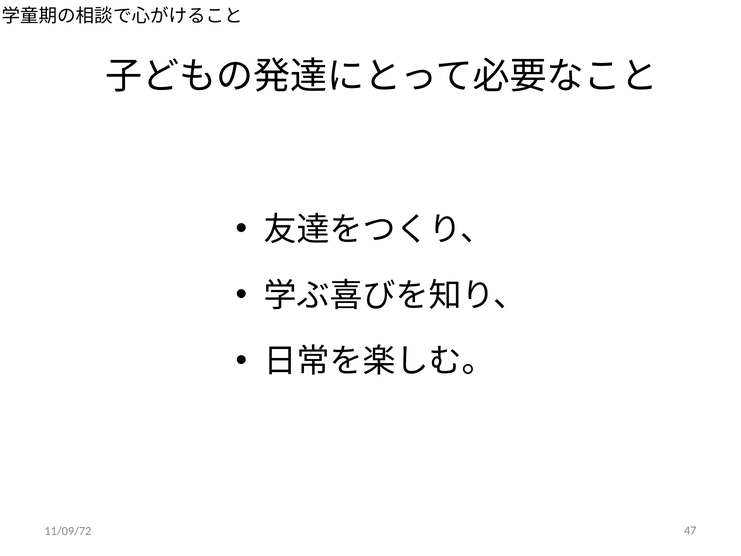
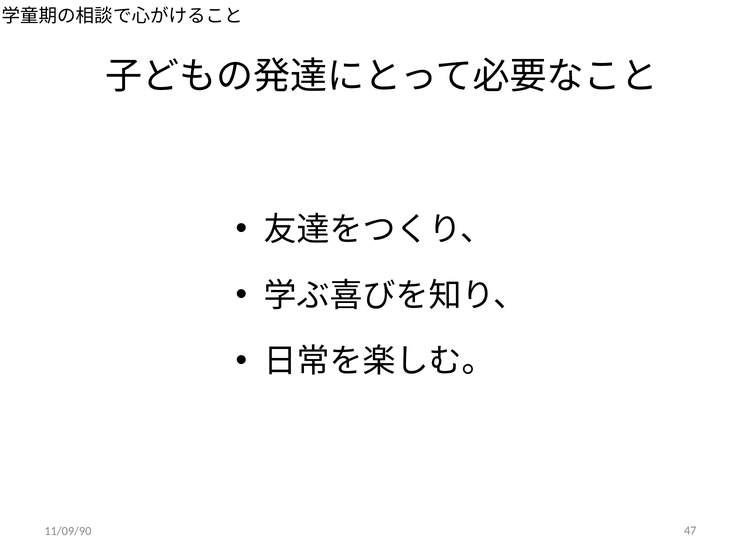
11/09/72: 11/09/72 -> 11/09/90
